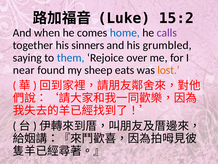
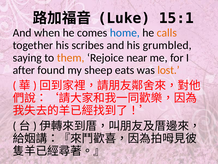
15:2: 15:2 -> 15:1
calls colour: purple -> orange
sinners: sinners -> scribes
them colour: blue -> orange
over: over -> near
near: near -> after
